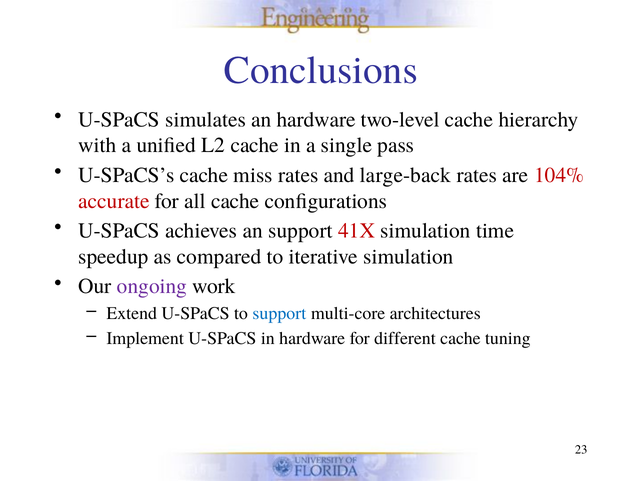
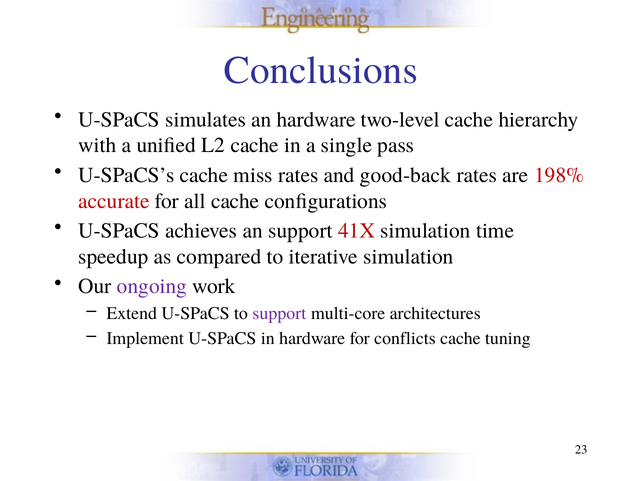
large-back: large-back -> good-back
104%: 104% -> 198%
support at (279, 314) colour: blue -> purple
different: different -> conflicts
